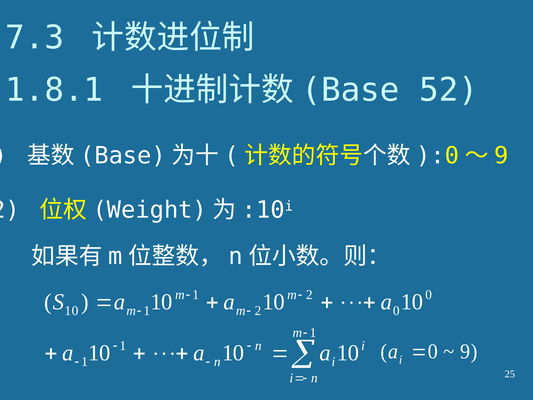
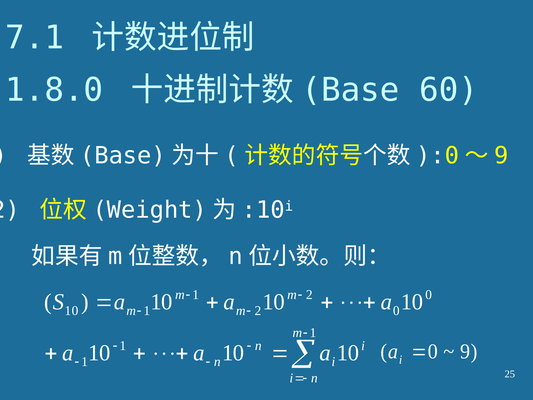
7.3: 7.3 -> 7.1
1.8.1: 1.8.1 -> 1.8.0
52: 52 -> 60
